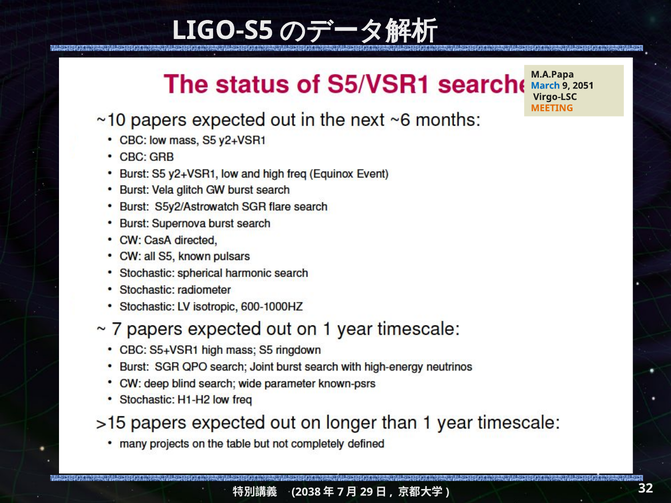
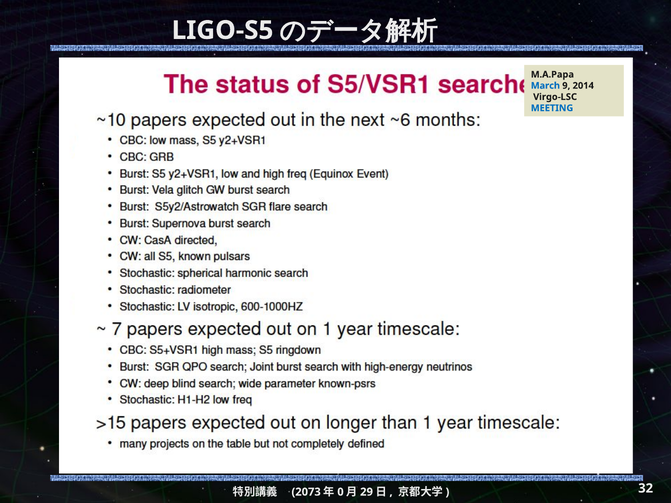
2051: 2051 -> 2014
MEETING colour: orange -> blue
2038: 2038 -> 2073
7: 7 -> 0
